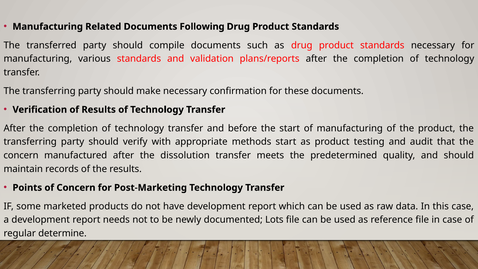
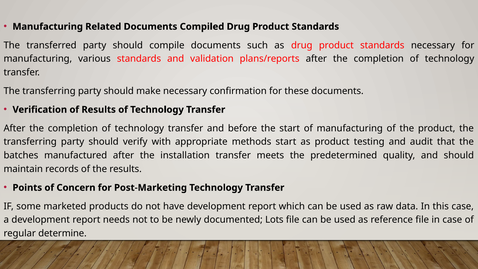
Following: Following -> Compiled
concern at (21, 155): concern -> batches
dissolution: dissolution -> installation
